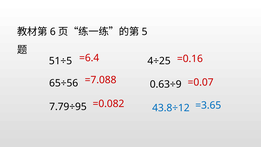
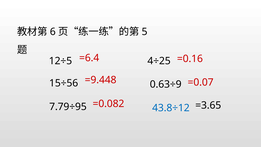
51÷5: 51÷5 -> 12÷5
=7.088: =7.088 -> =9.448
65÷56: 65÷56 -> 15÷56
=3.65 colour: blue -> black
